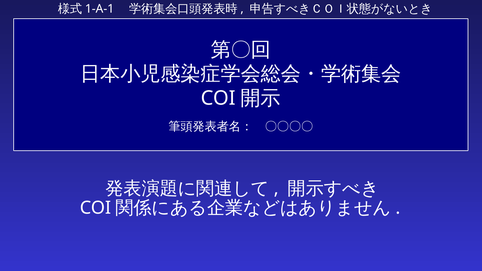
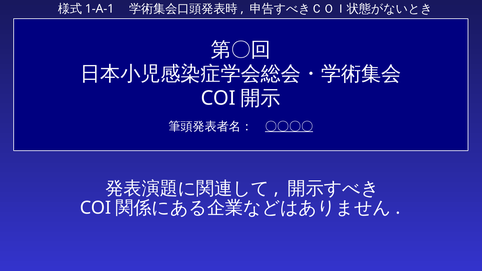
〇〇〇〇 underline: none -> present
